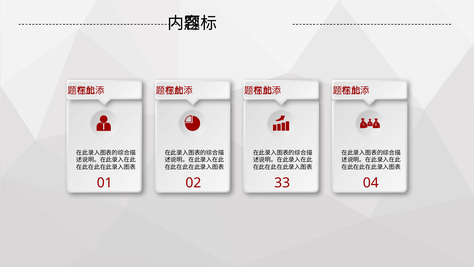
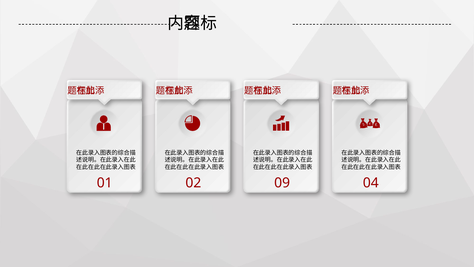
33: 33 -> 09
